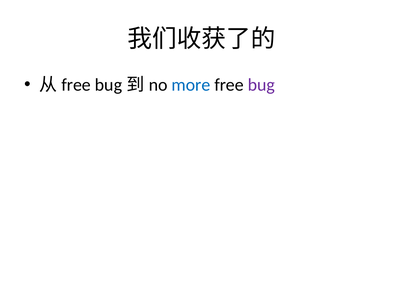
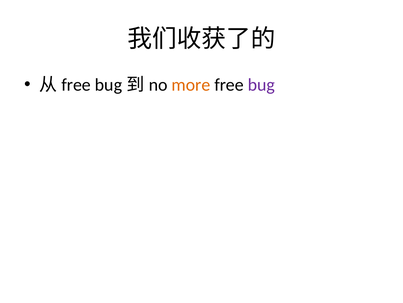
more colour: blue -> orange
